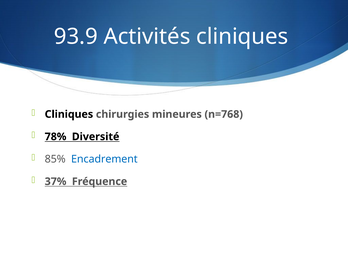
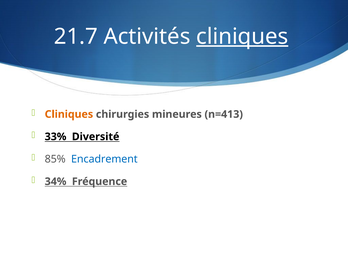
93.9: 93.9 -> 21.7
cliniques at (242, 36) underline: none -> present
Cliniques at (69, 114) colour: black -> orange
n=768: n=768 -> n=413
78%: 78% -> 33%
37%: 37% -> 34%
